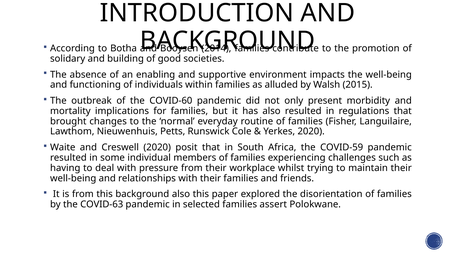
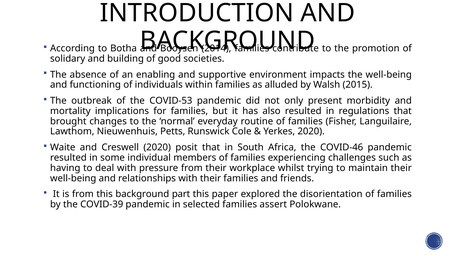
COVID-60: COVID-60 -> COVID-53
COVID-59: COVID-59 -> COVID-46
background also: also -> part
COVID-63: COVID-63 -> COVID-39
